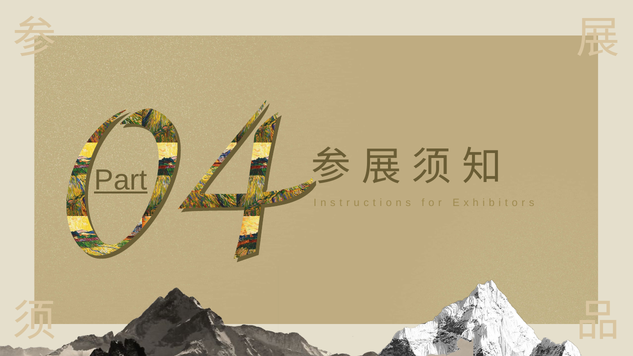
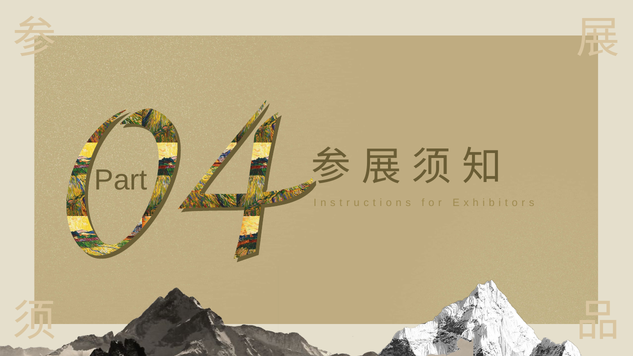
Part underline: present -> none
